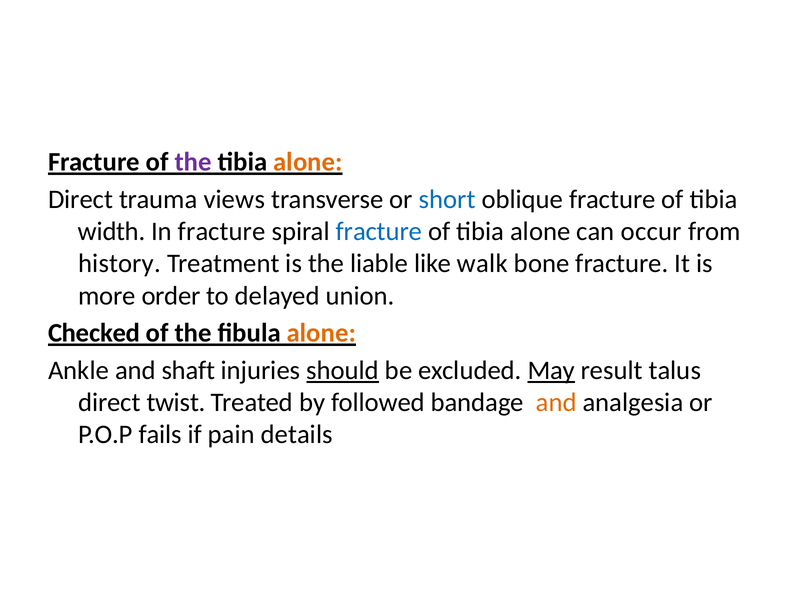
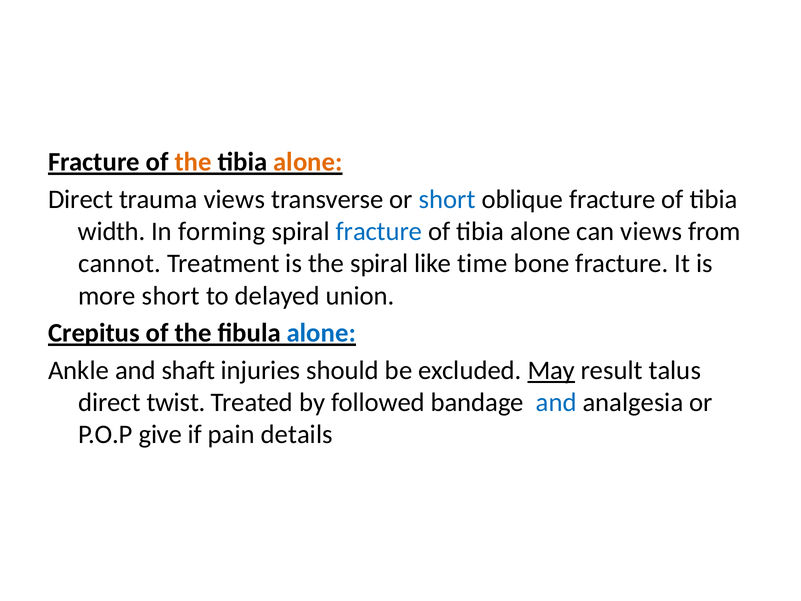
the at (193, 162) colour: purple -> orange
In fracture: fracture -> forming
can occur: occur -> views
history: history -> cannot
the liable: liable -> spiral
walk: walk -> time
more order: order -> short
Checked: Checked -> Crepitus
alone at (321, 333) colour: orange -> blue
should underline: present -> none
and at (556, 402) colour: orange -> blue
fails: fails -> give
